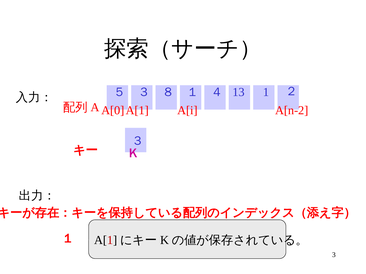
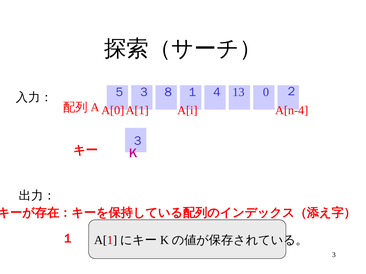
1: 1 -> 0
A[n-2: A[n-2 -> A[n-4
